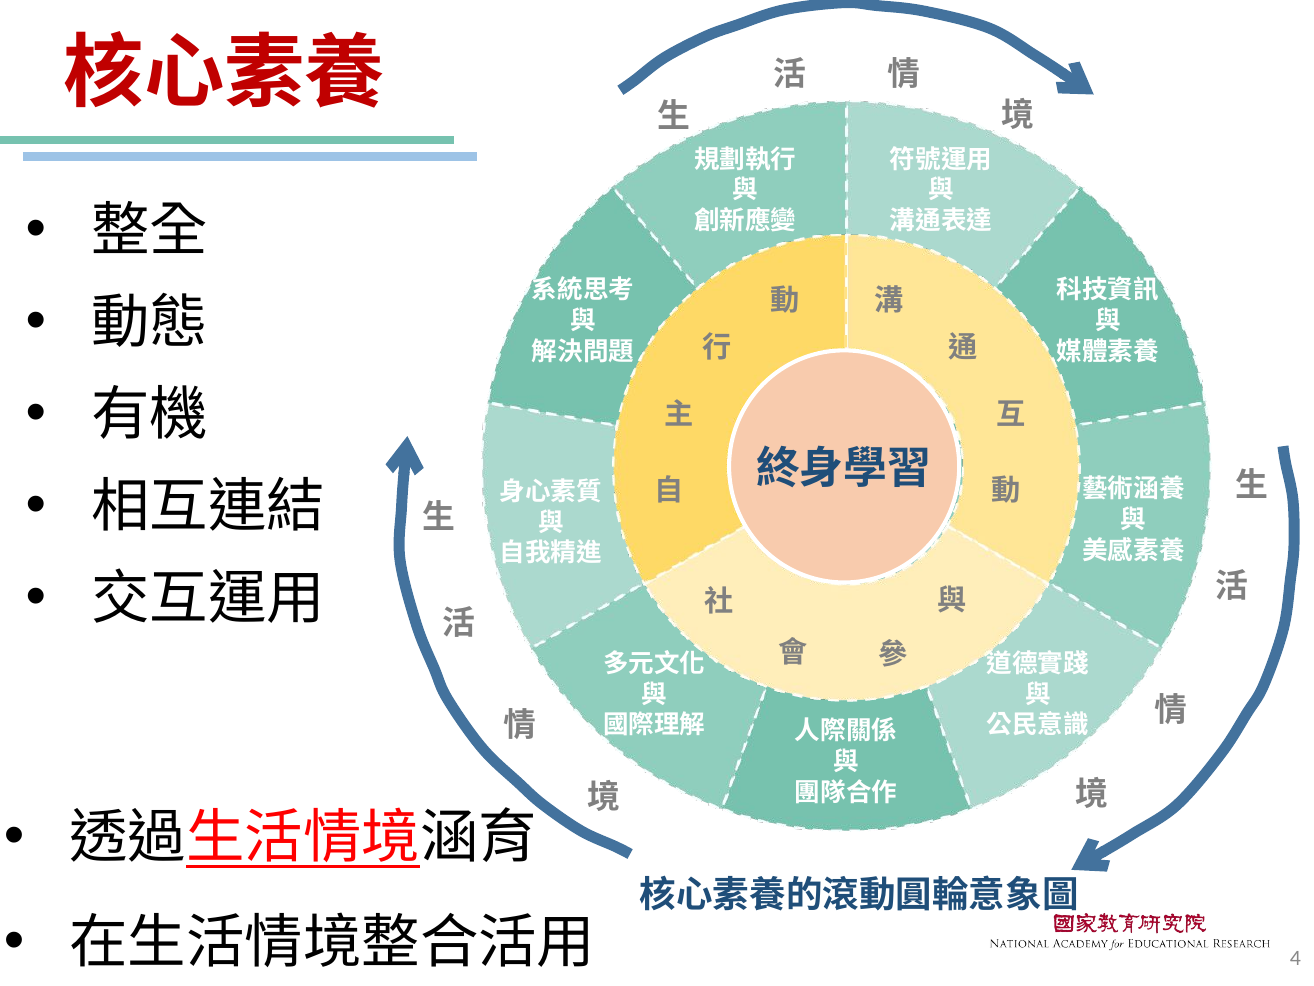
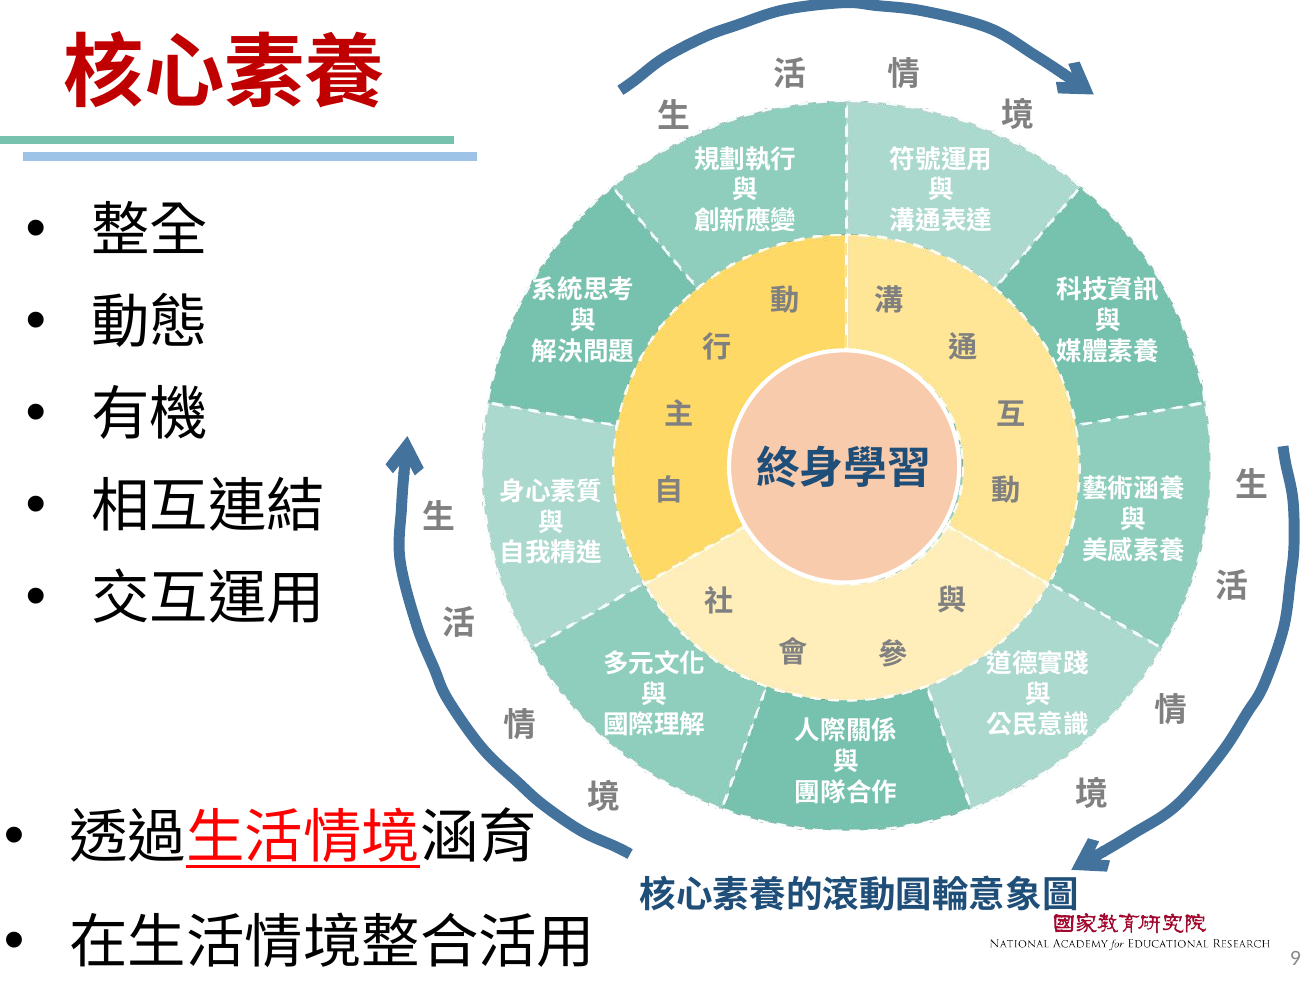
4: 4 -> 9
